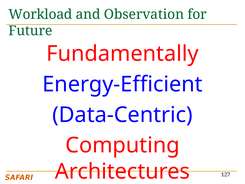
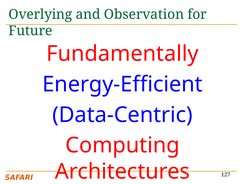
Workload: Workload -> Overlying
